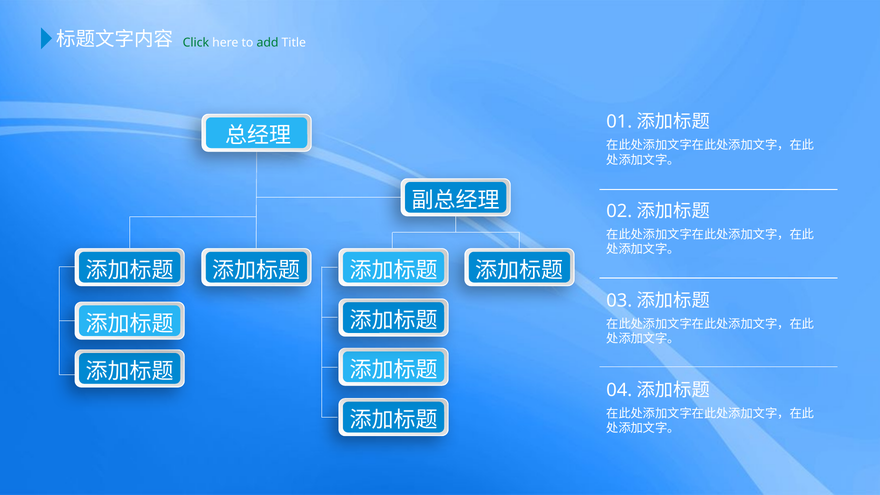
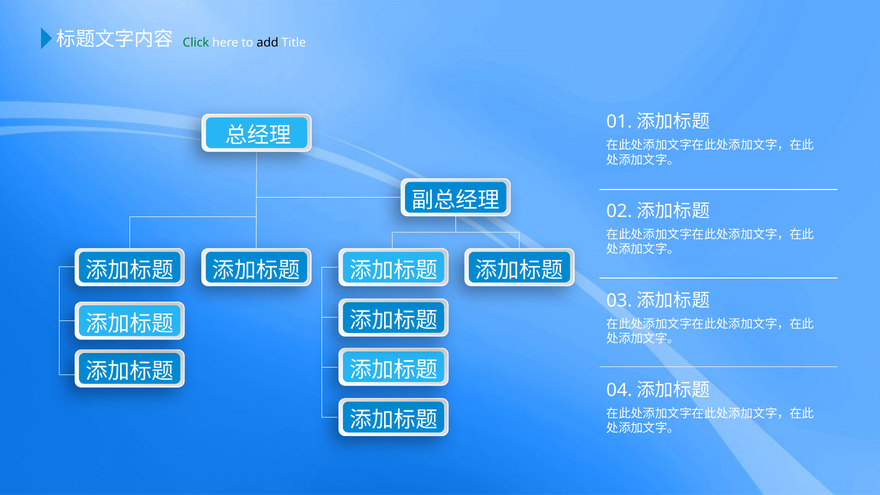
add colour: green -> black
